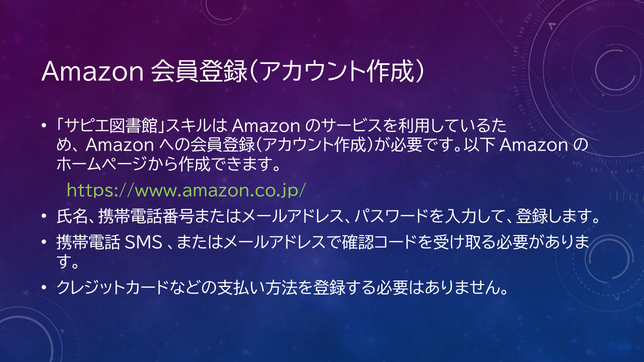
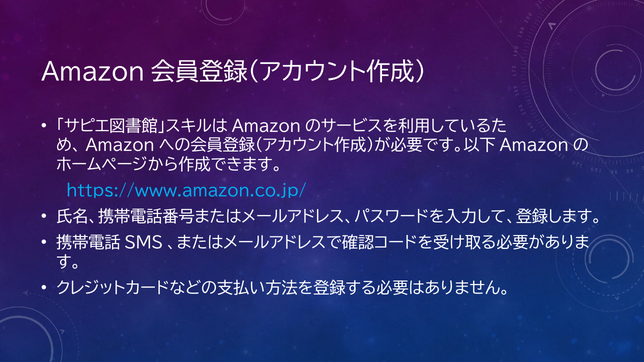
https://www.amazon.co.jp/ colour: light green -> light blue
